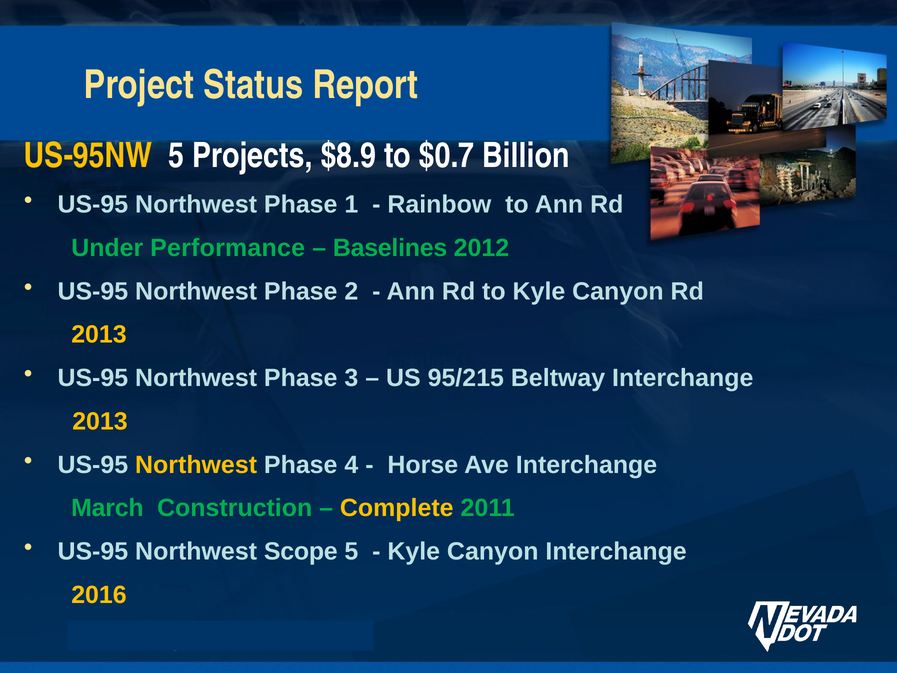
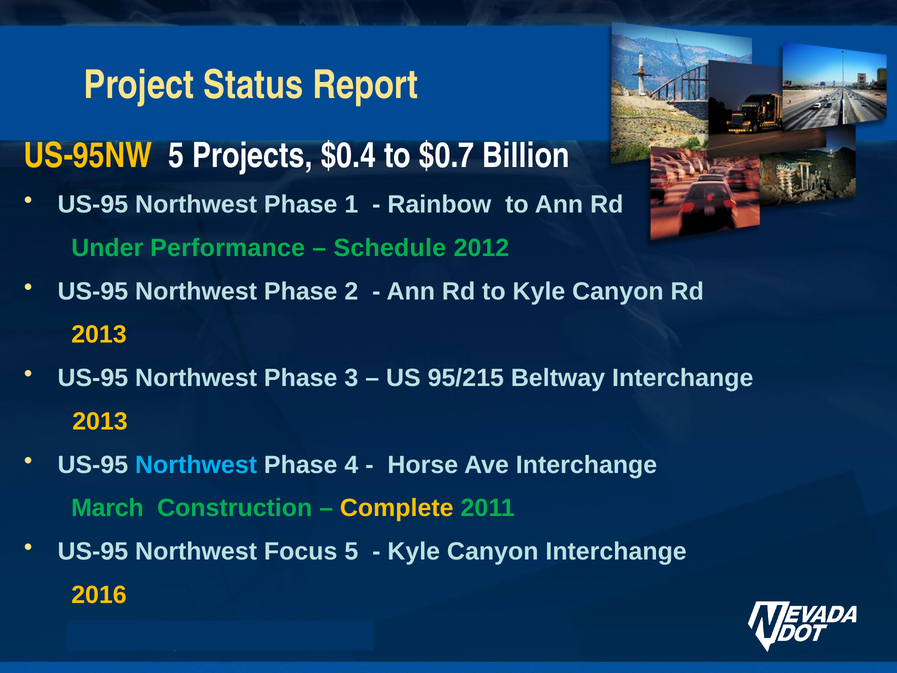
$8.9: $8.9 -> $0.4
Baselines: Baselines -> Schedule
Northwest at (196, 465) colour: yellow -> light blue
Scope: Scope -> Focus
